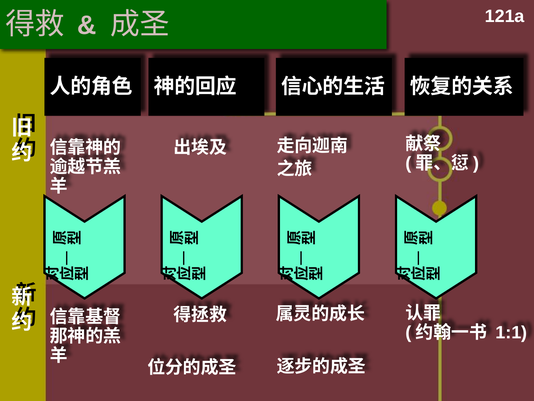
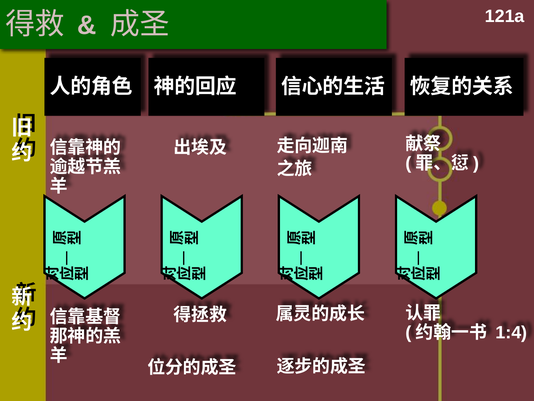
1:1: 1:1 -> 1:4
